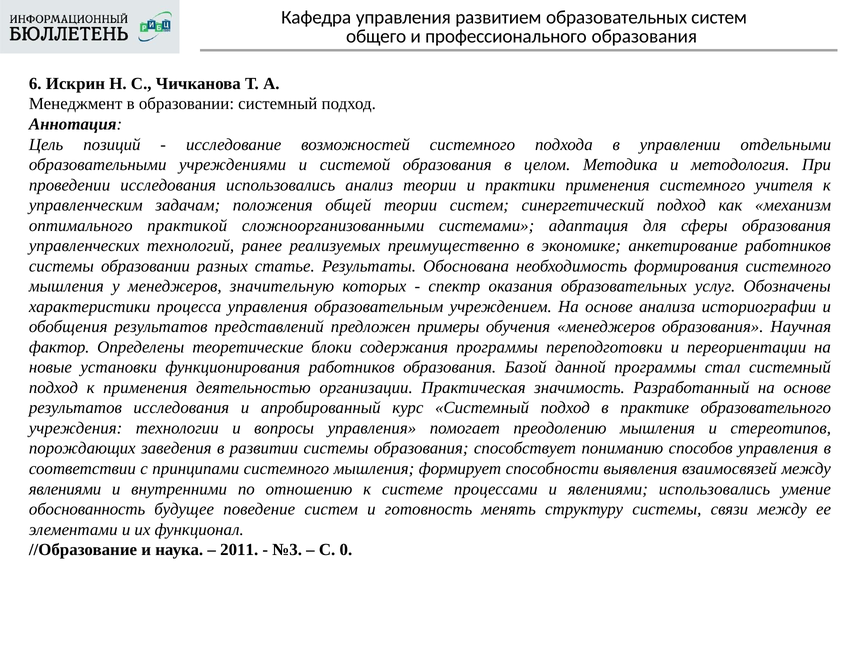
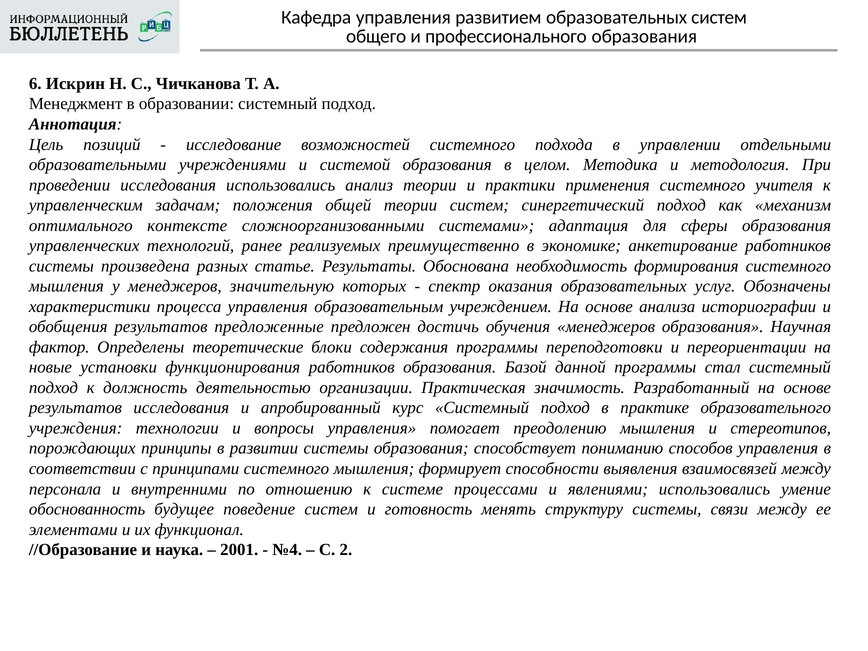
практикой: практикой -> контексте
системы образовании: образовании -> произведена
представлений: представлений -> предложенные
примеры: примеры -> достичь
к применения: применения -> должность
заведения: заведения -> принципы
явлениями at (65, 489): явлениями -> персонала
2011: 2011 -> 2001
№3: №3 -> №4
0: 0 -> 2
